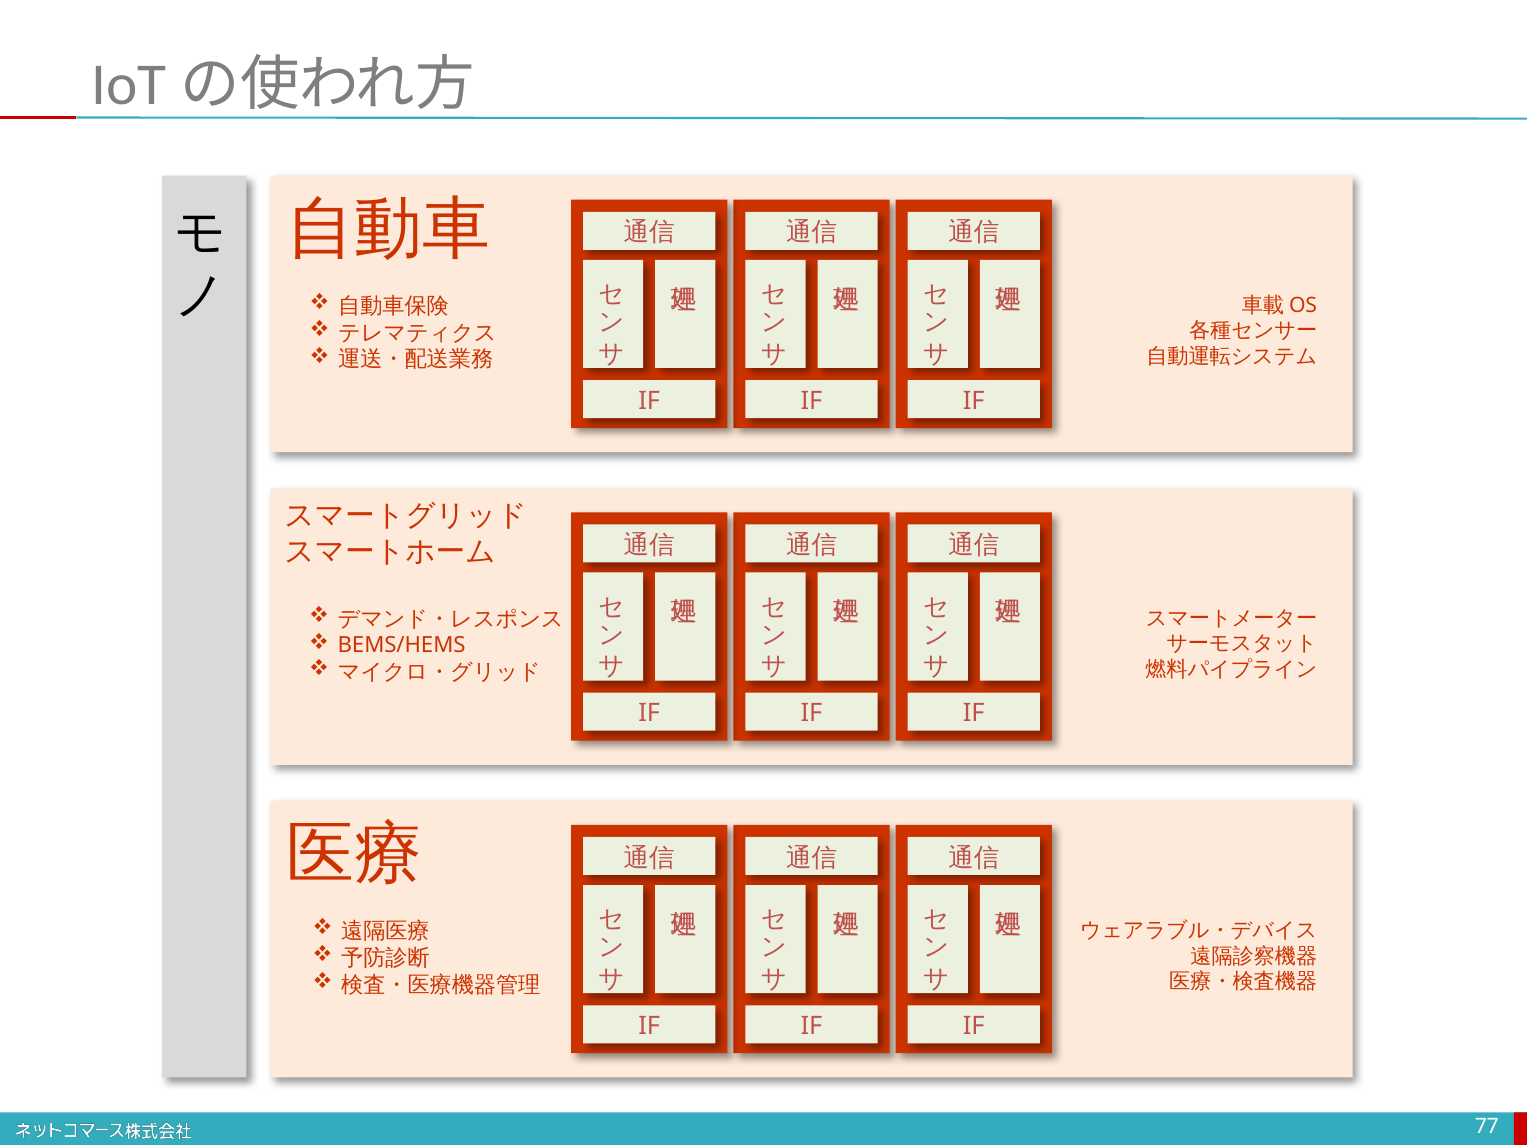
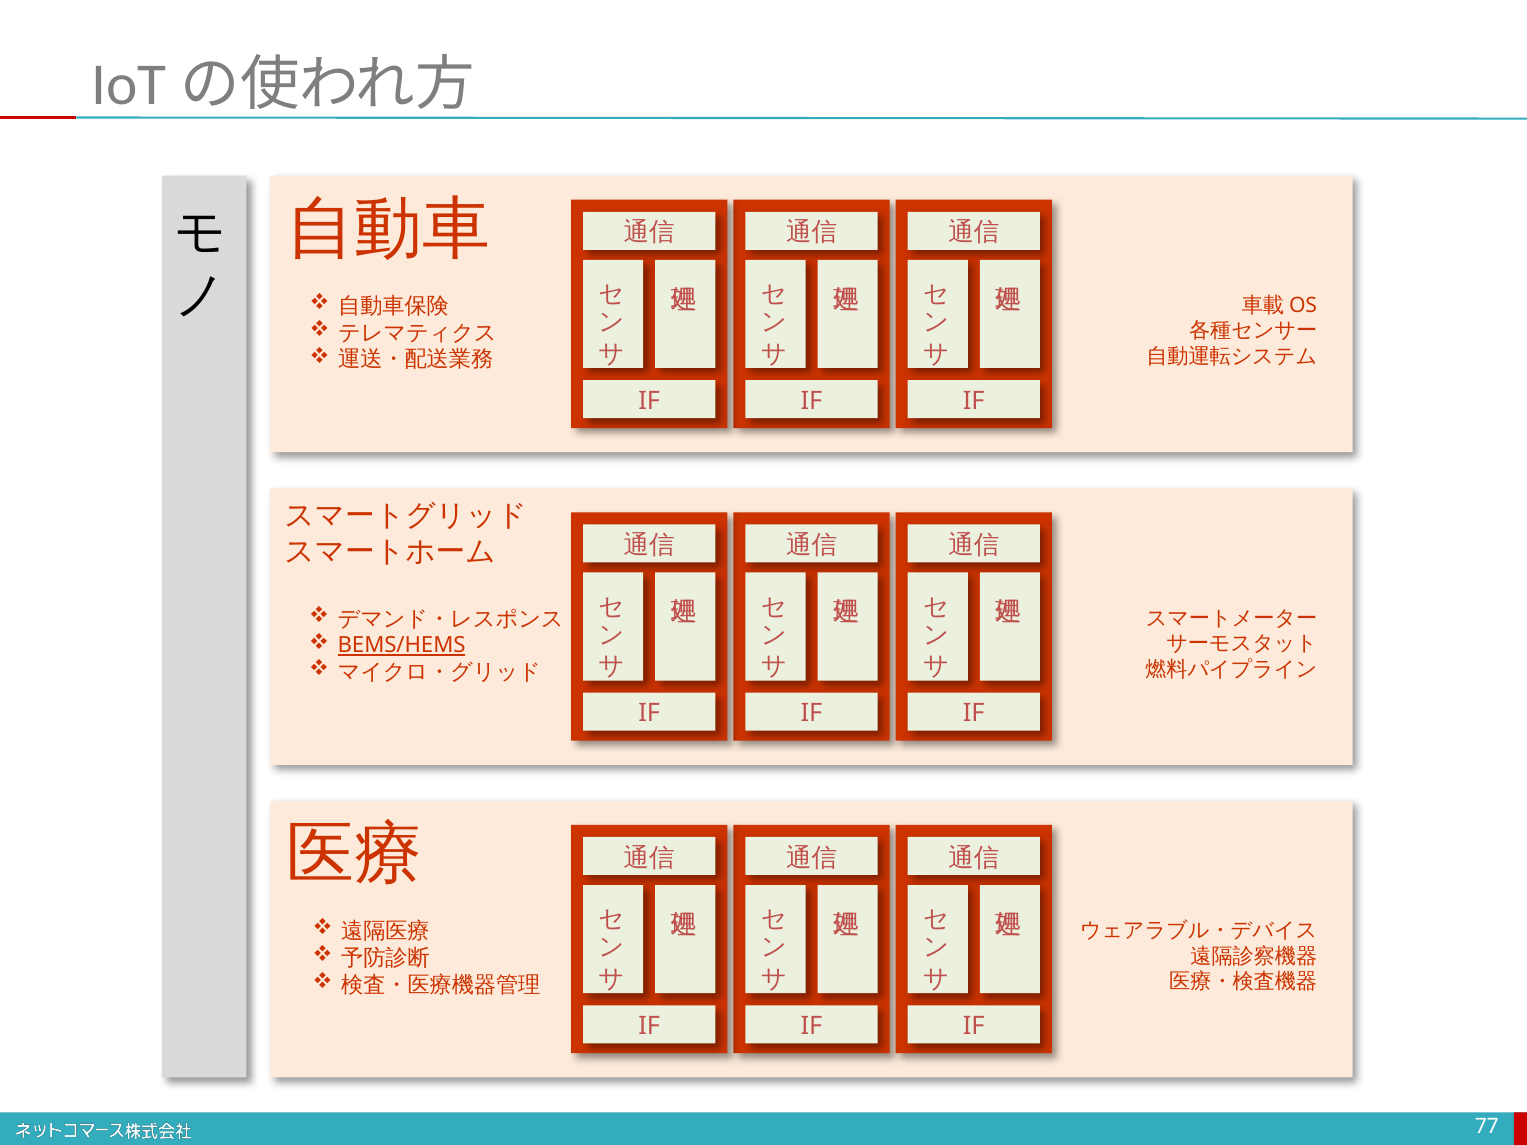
BEMS/HEMS underline: none -> present
